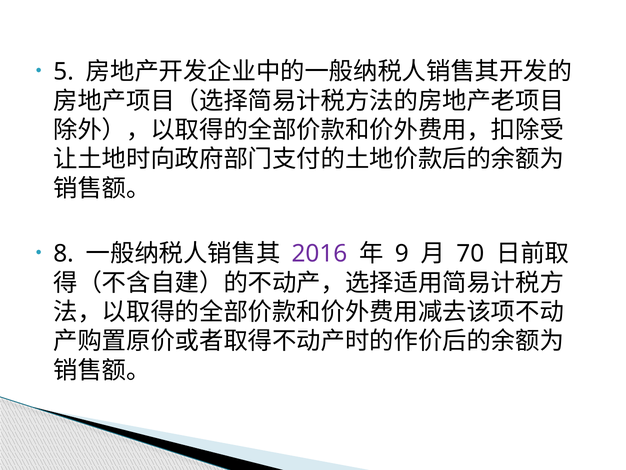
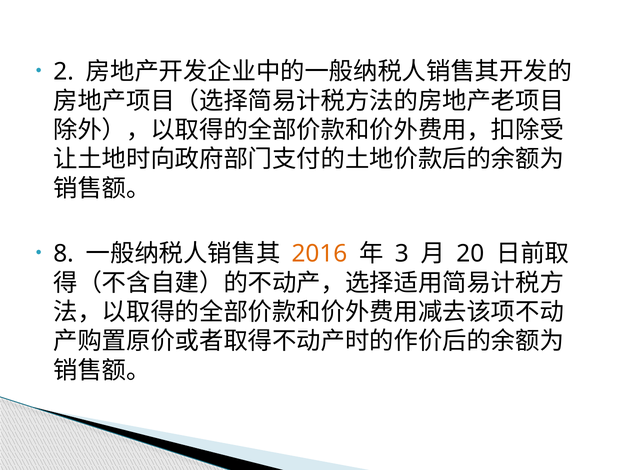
5: 5 -> 2
2016 colour: purple -> orange
9: 9 -> 3
70: 70 -> 20
